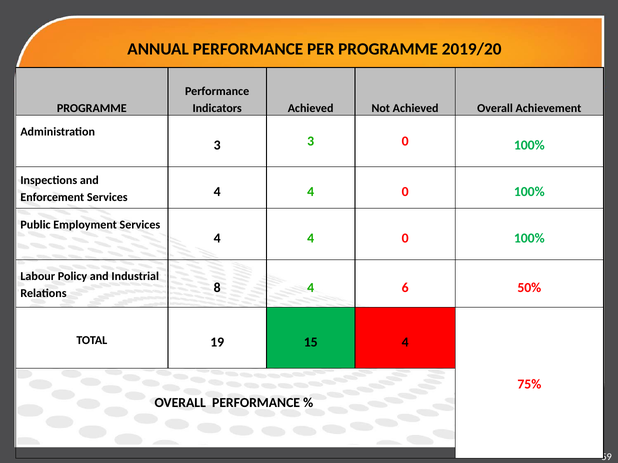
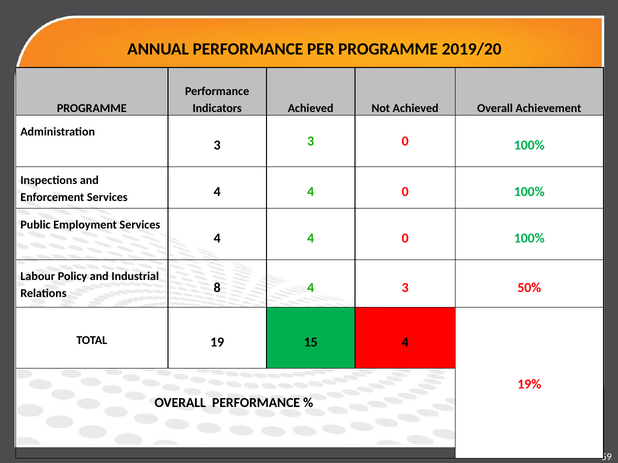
4 6: 6 -> 3
75%: 75% -> 19%
